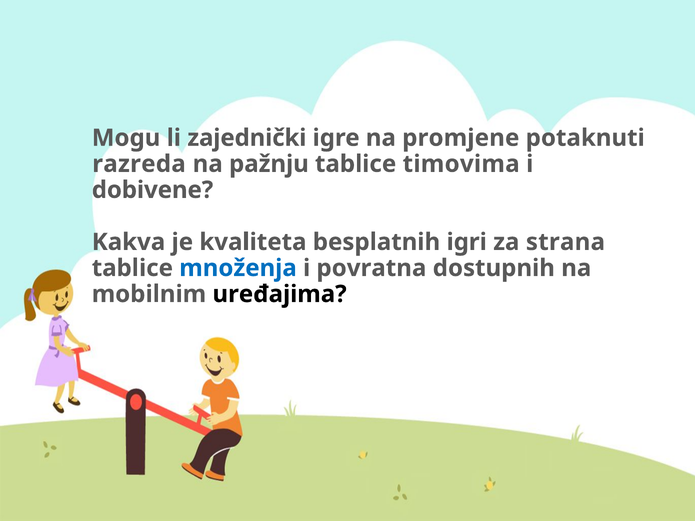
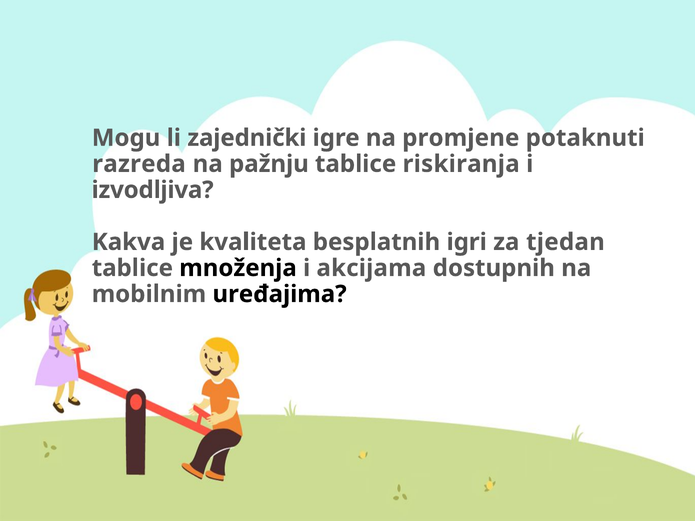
timovima: timovima -> riskiranja
dobivene: dobivene -> izvodljiva
strana: strana -> tjedan
množenja colour: blue -> black
povratna: povratna -> akcijama
